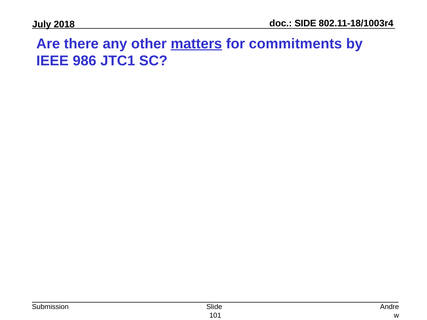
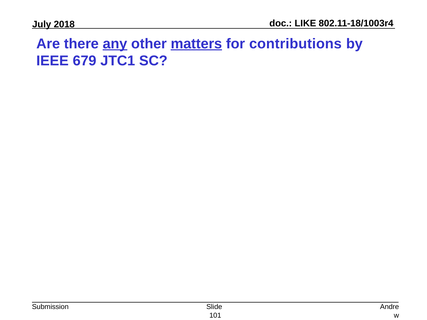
SIDE: SIDE -> LIKE
any underline: none -> present
commitments: commitments -> contributions
986: 986 -> 679
